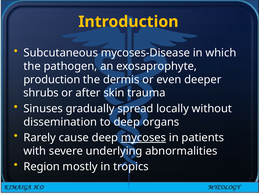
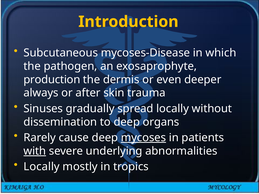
shrubs: shrubs -> always
with underline: none -> present
Region at (42, 167): Region -> Locally
